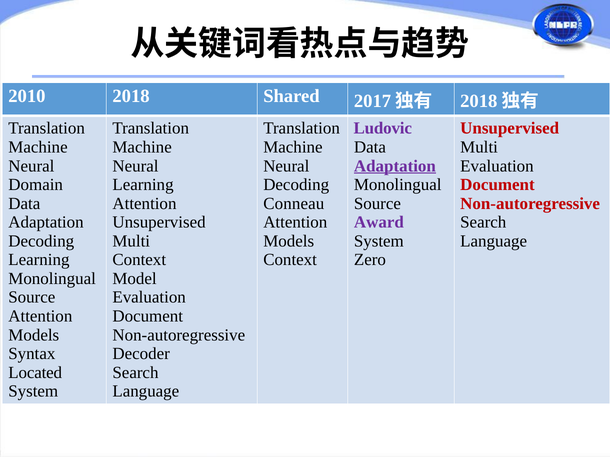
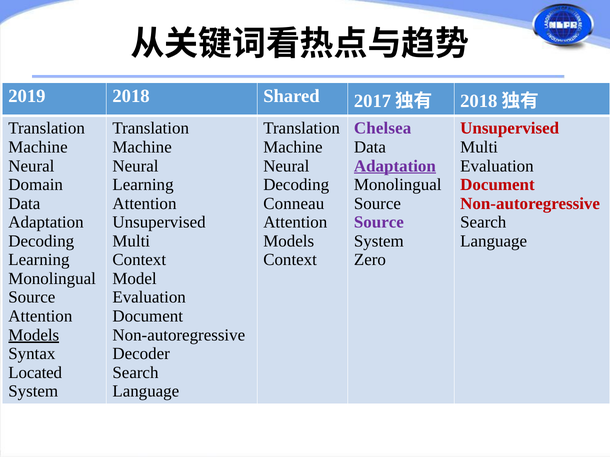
2010: 2010 -> 2019
Ludovic: Ludovic -> Chelsea
Award at (379, 223): Award -> Source
Models at (34, 335) underline: none -> present
